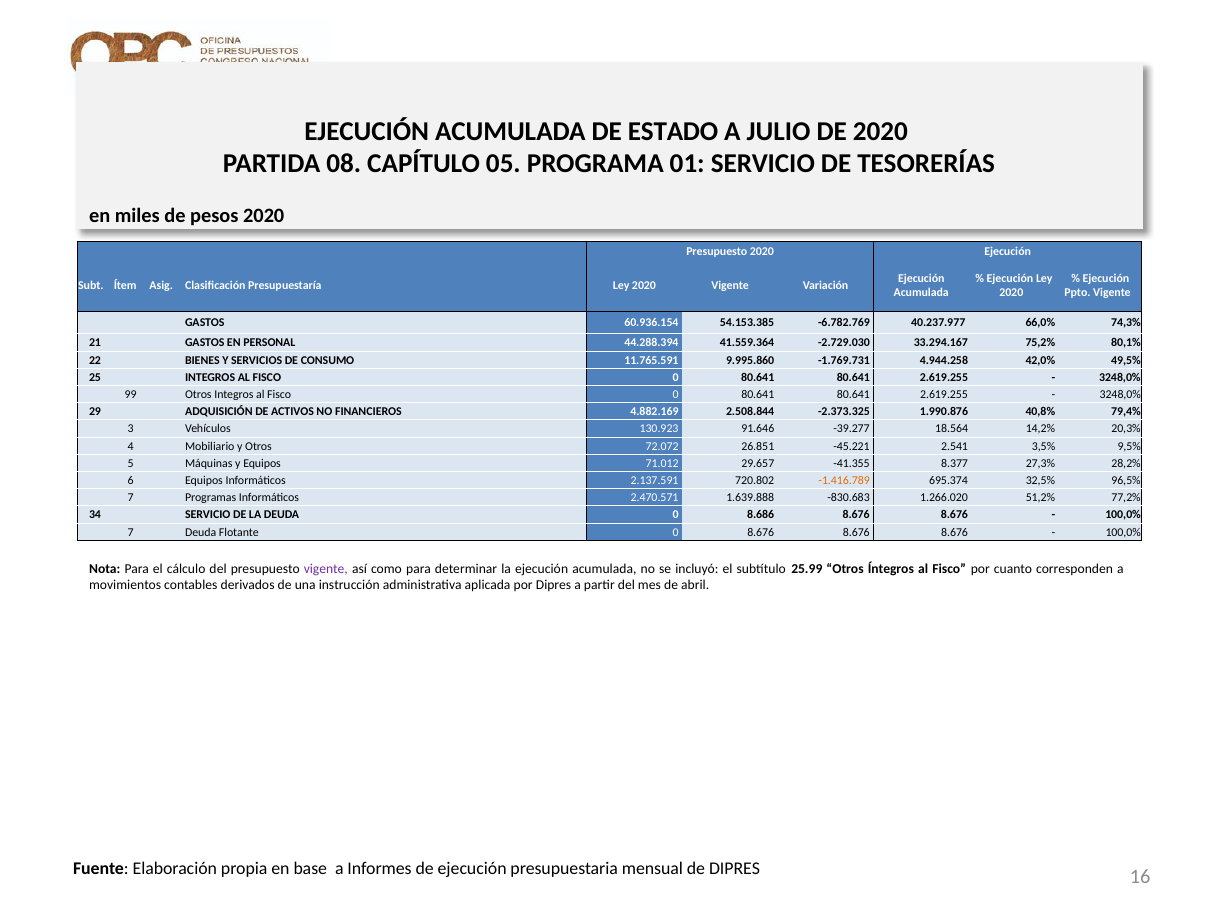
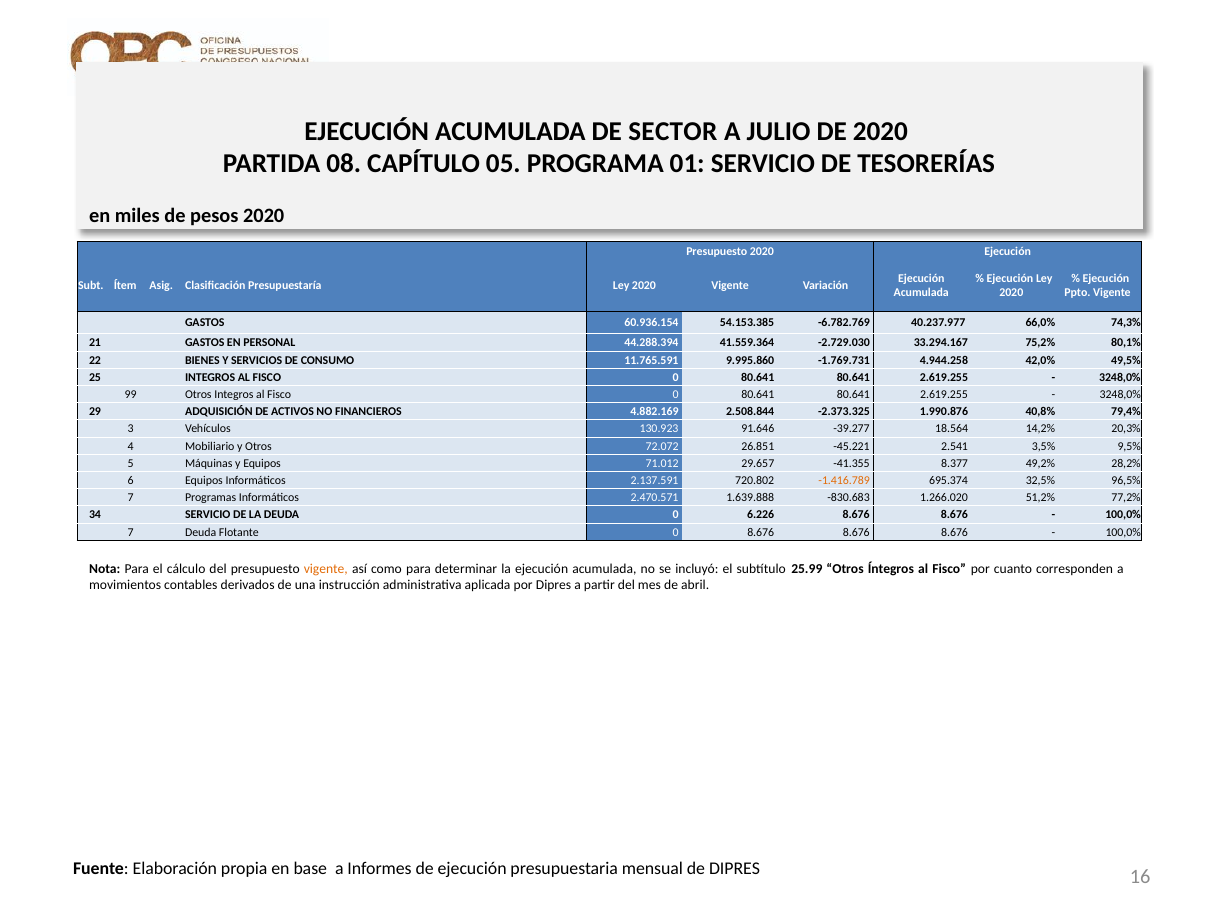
ESTADO: ESTADO -> SECTOR
27,3%: 27,3% -> 49,2%
8.686: 8.686 -> 6.226
vigente at (326, 569) colour: purple -> orange
